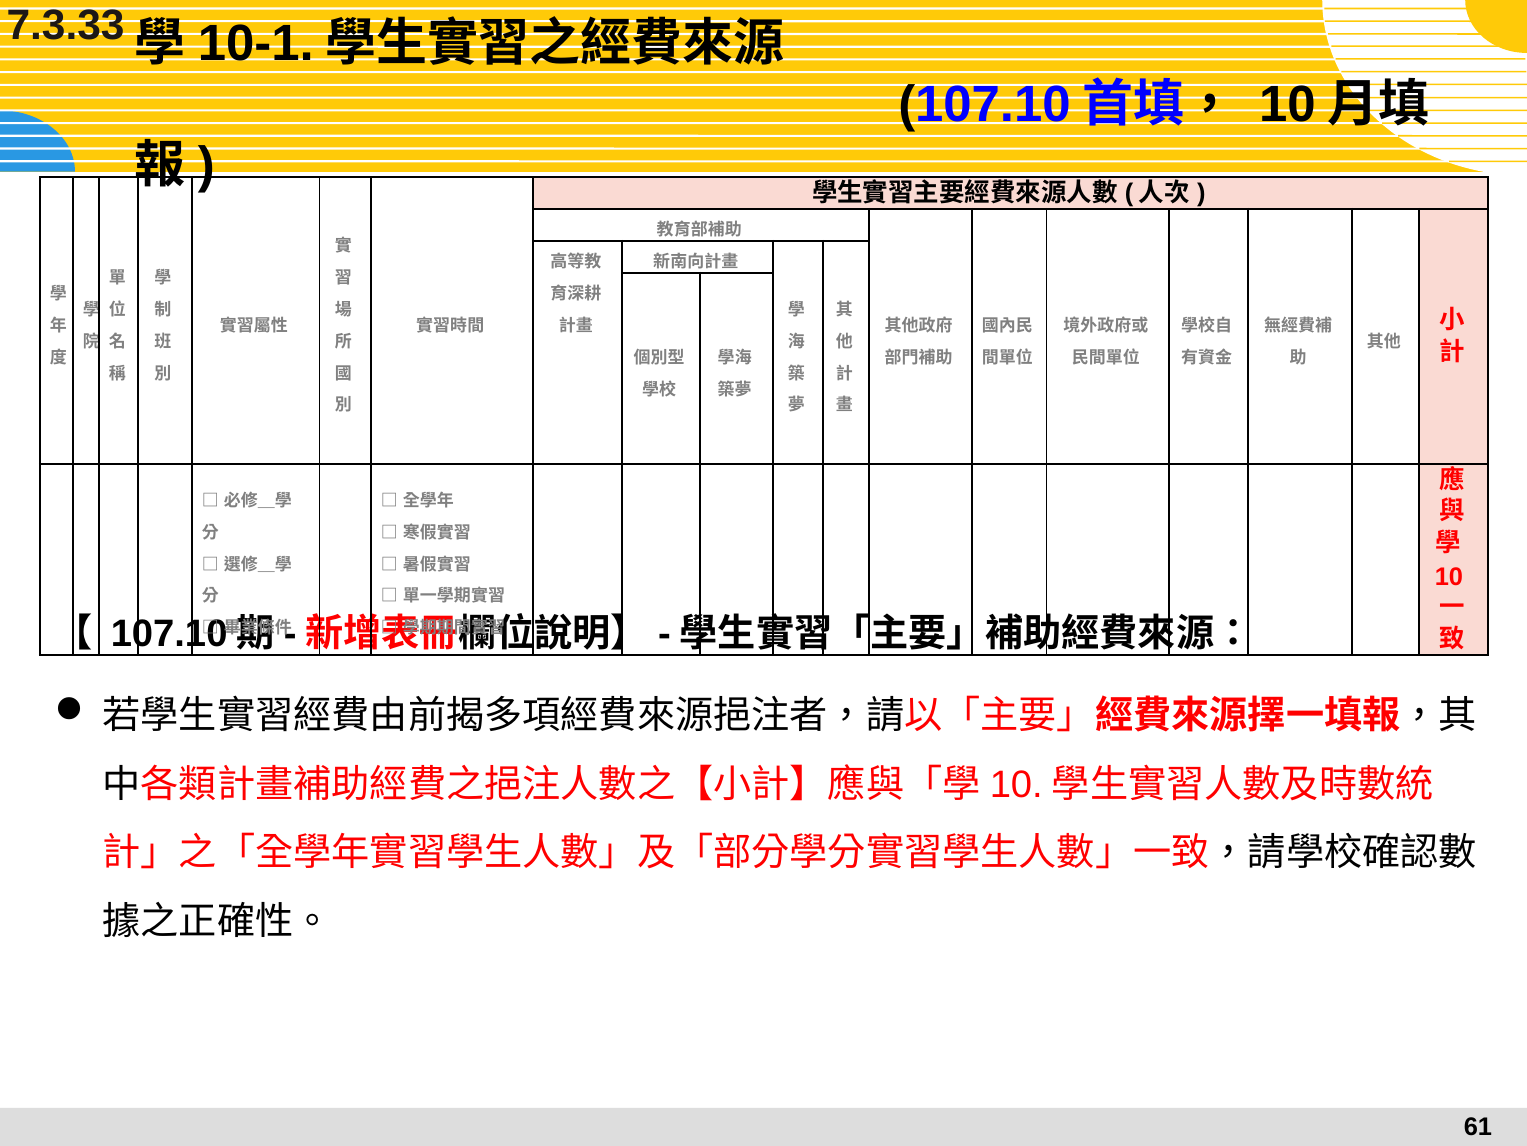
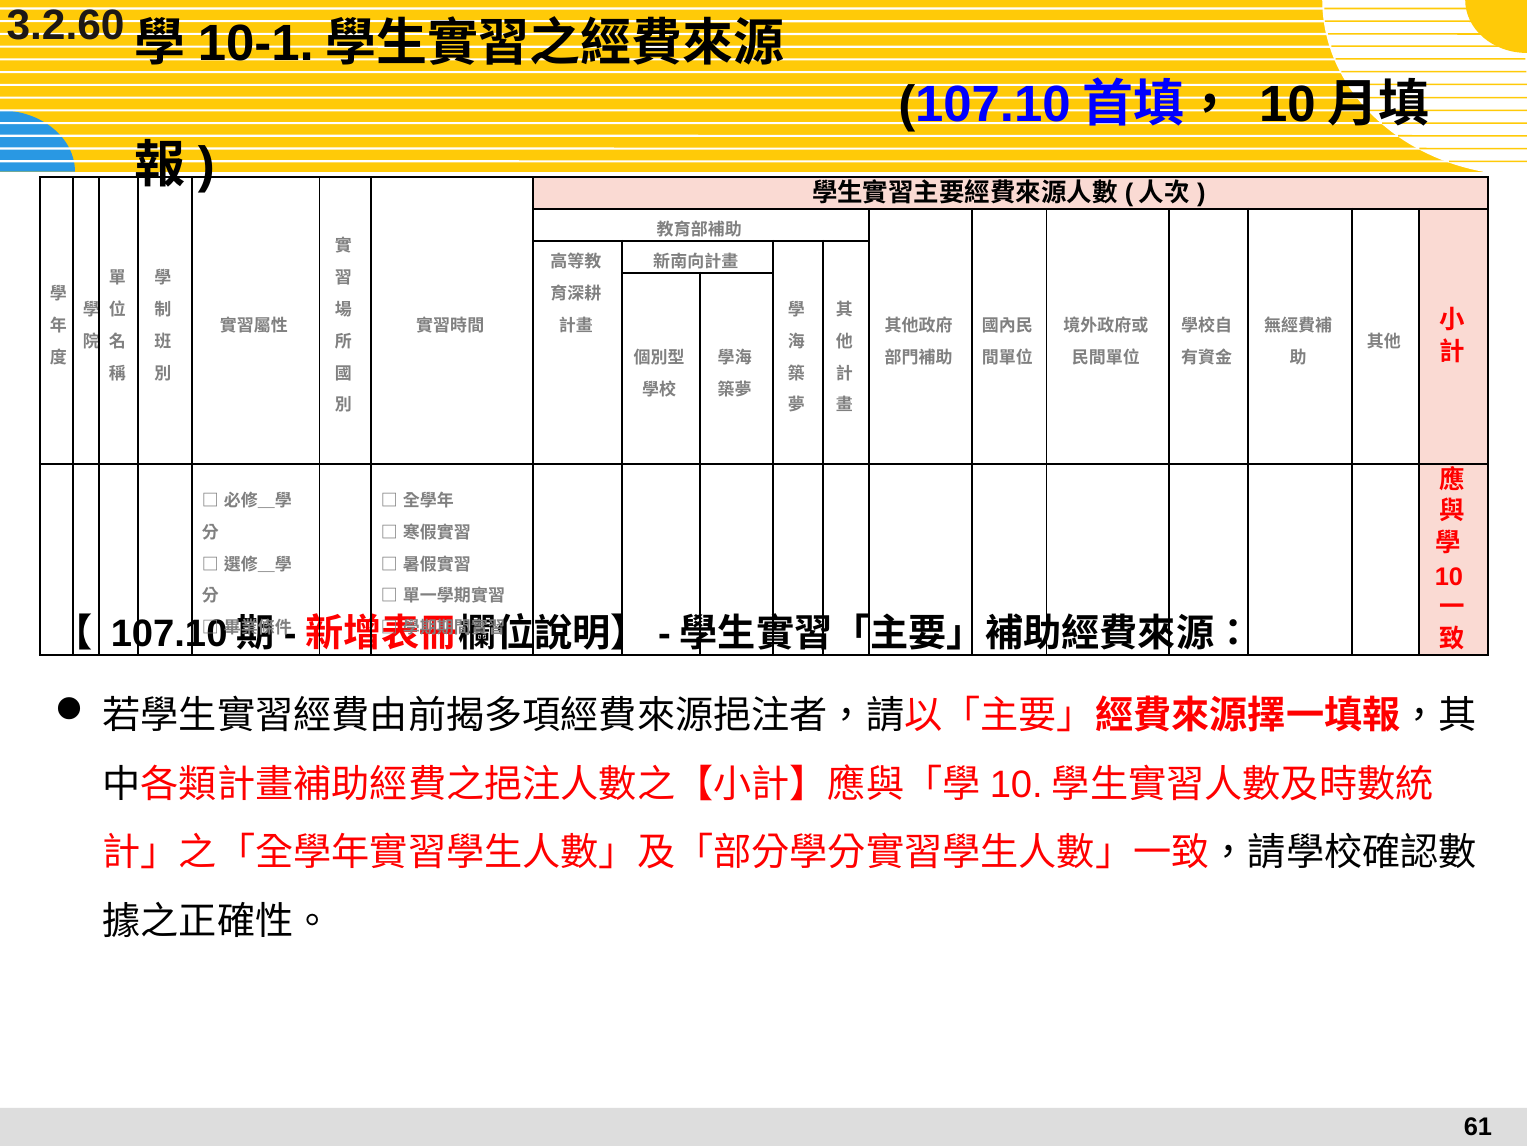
7.3.33: 7.3.33 -> 3.2.60
